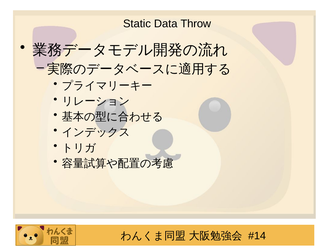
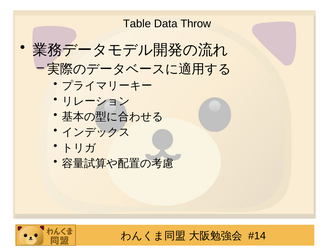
Static: Static -> Table
